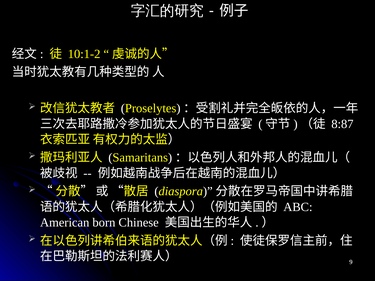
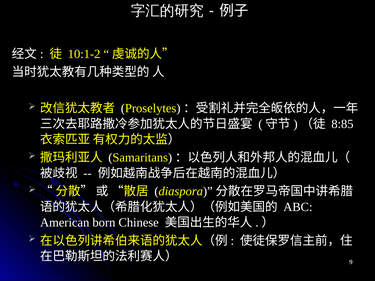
8:87: 8:87 -> 8:85
